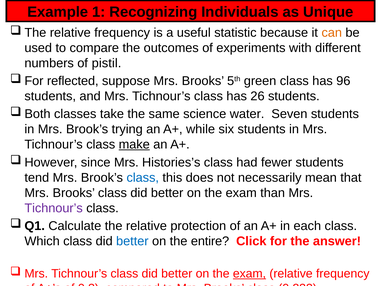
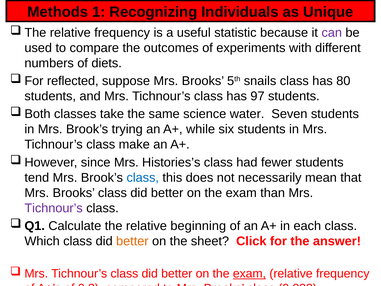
Example: Example -> Methods
can colour: orange -> purple
pistil: pistil -> diets
green: green -> snails
96: 96 -> 80
26: 26 -> 97
make underline: present -> none
protection: protection -> beginning
better at (132, 241) colour: blue -> orange
entire: entire -> sheet
